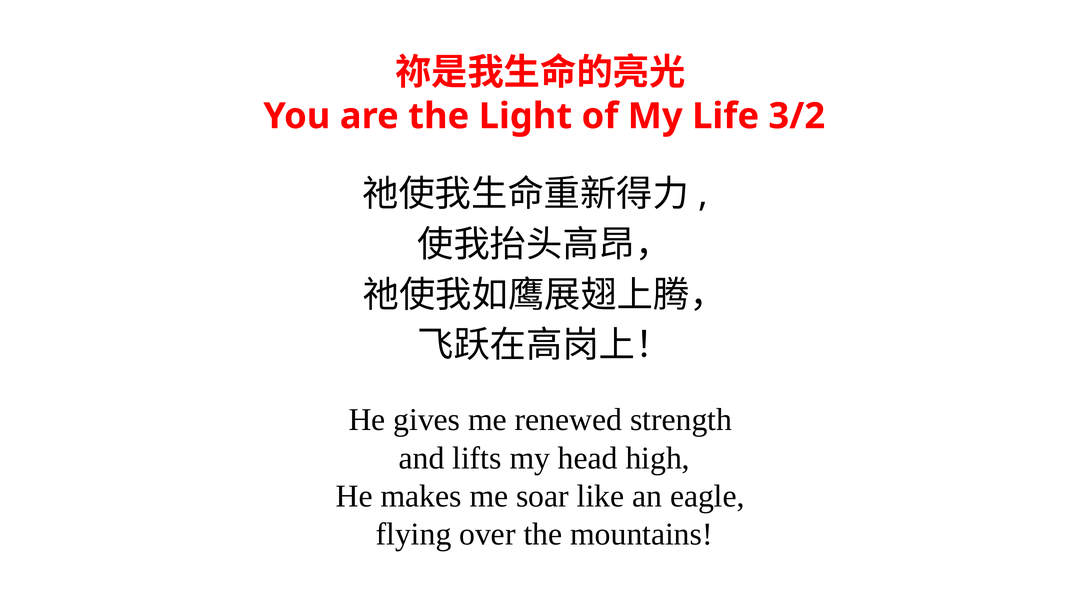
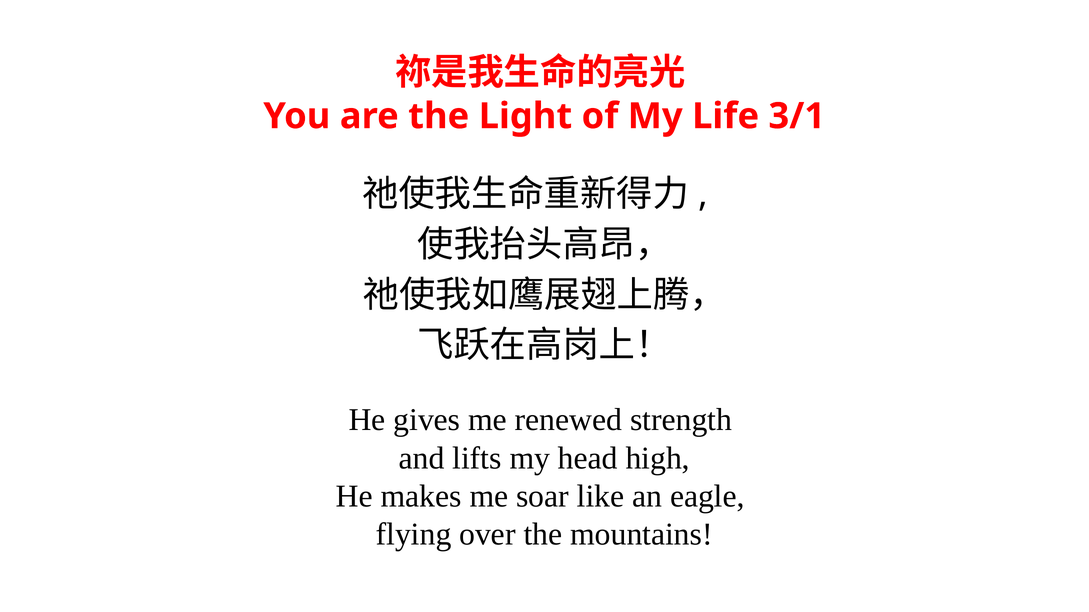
3/2: 3/2 -> 3/1
